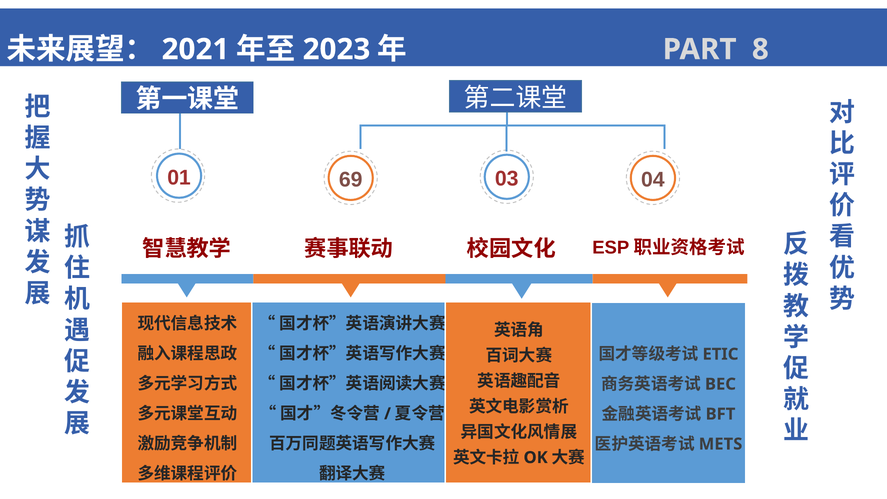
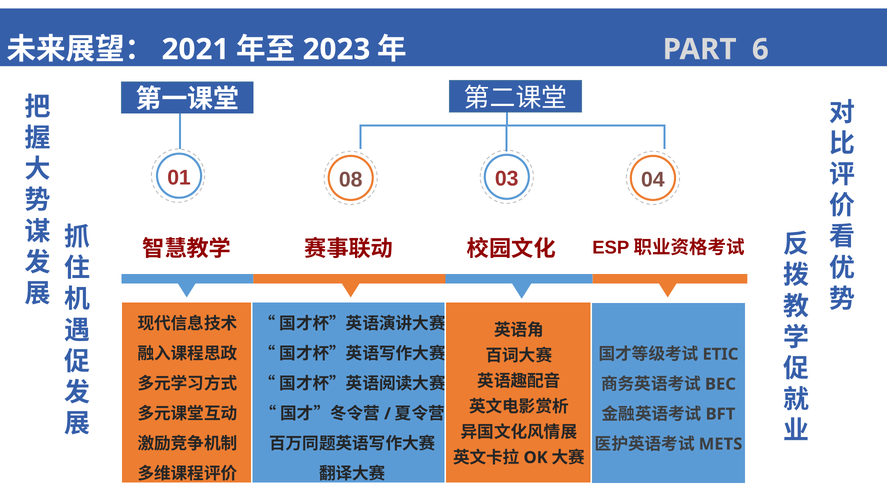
8: 8 -> 6
69: 69 -> 08
